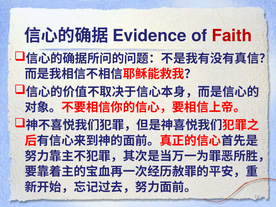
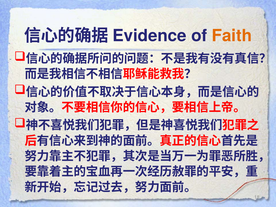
Faith colour: red -> orange
